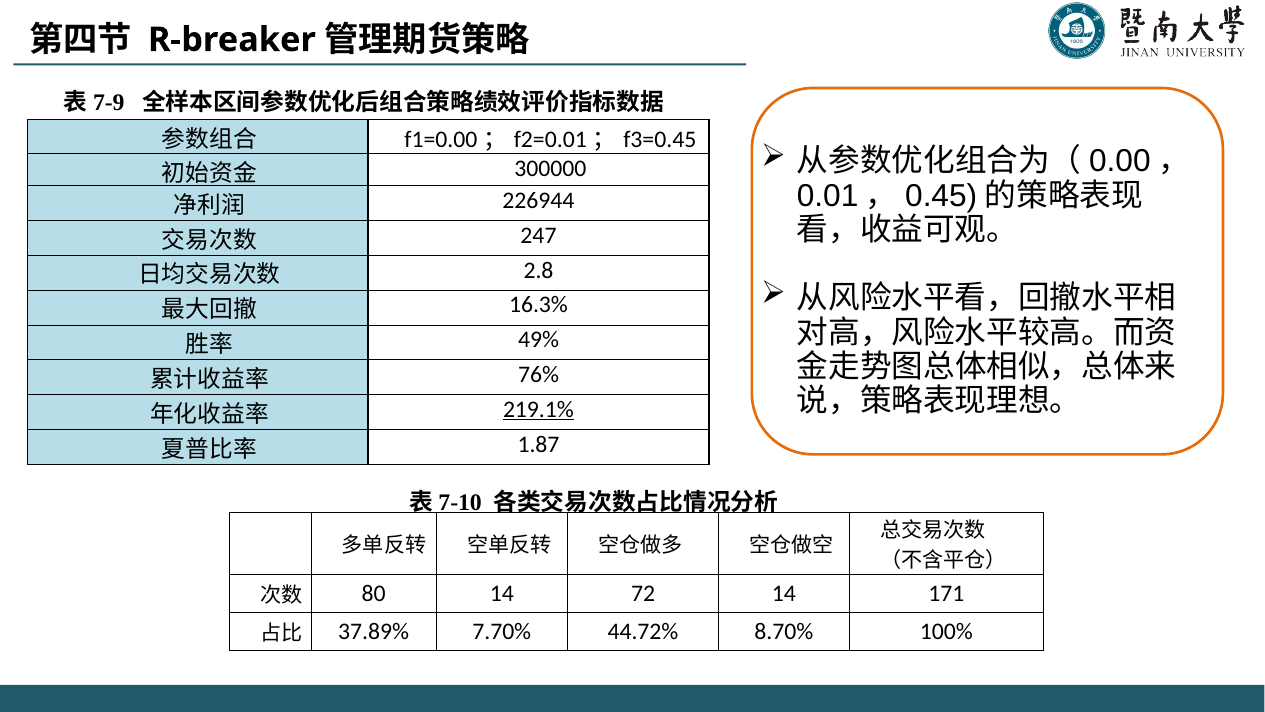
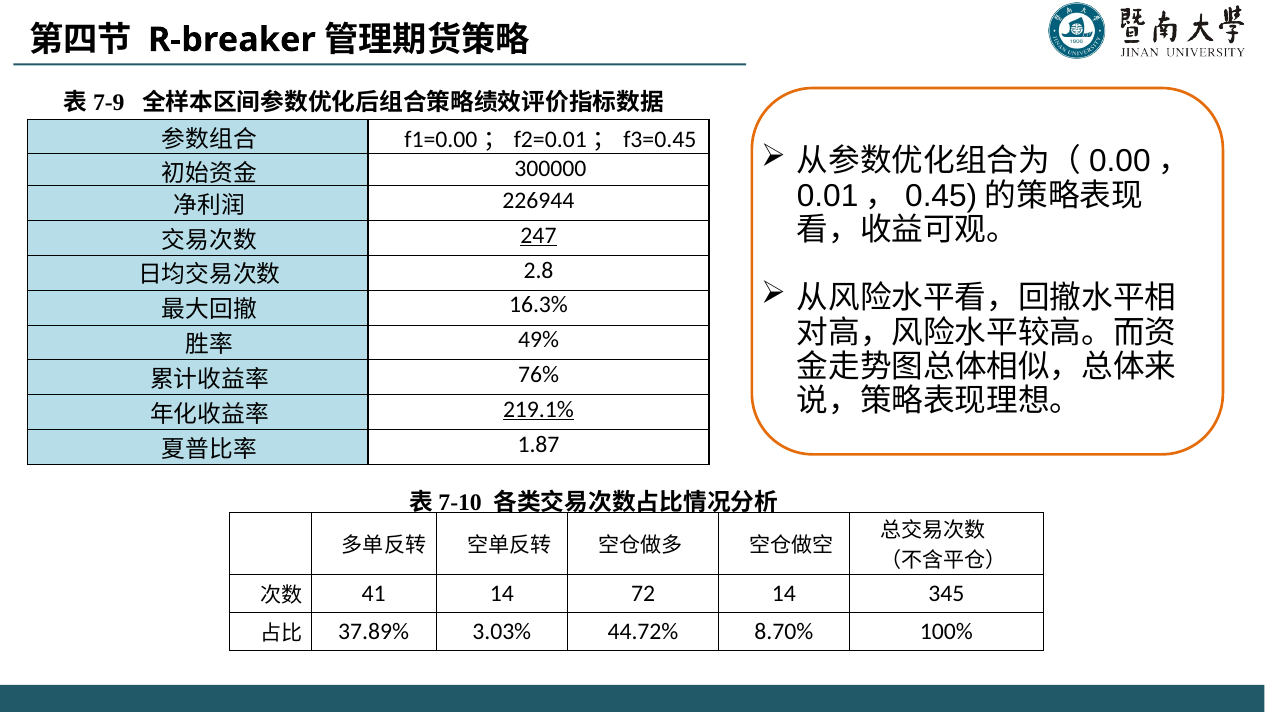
247 underline: none -> present
80: 80 -> 41
171: 171 -> 345
7.70%: 7.70% -> 3.03%
